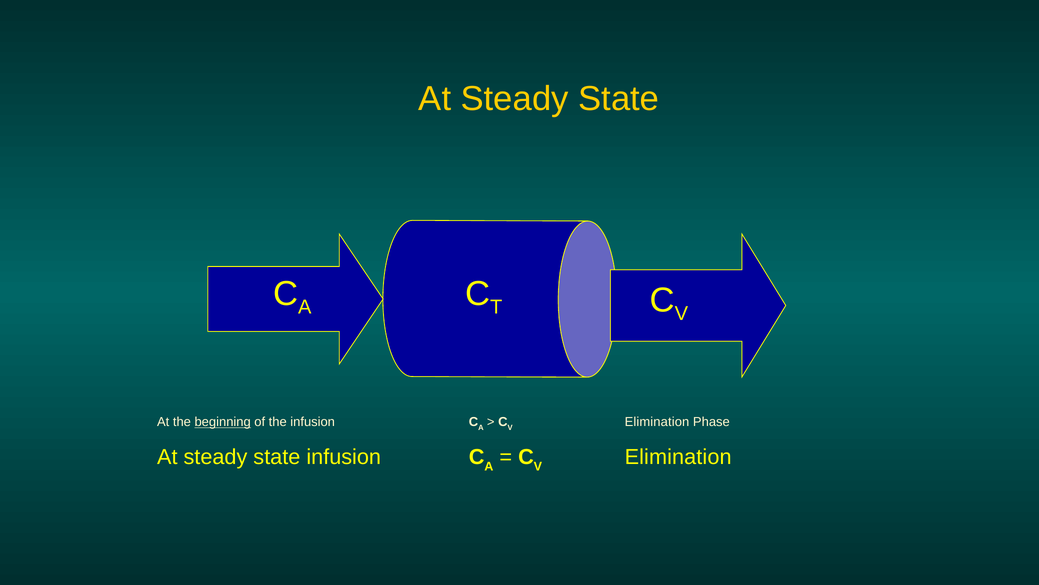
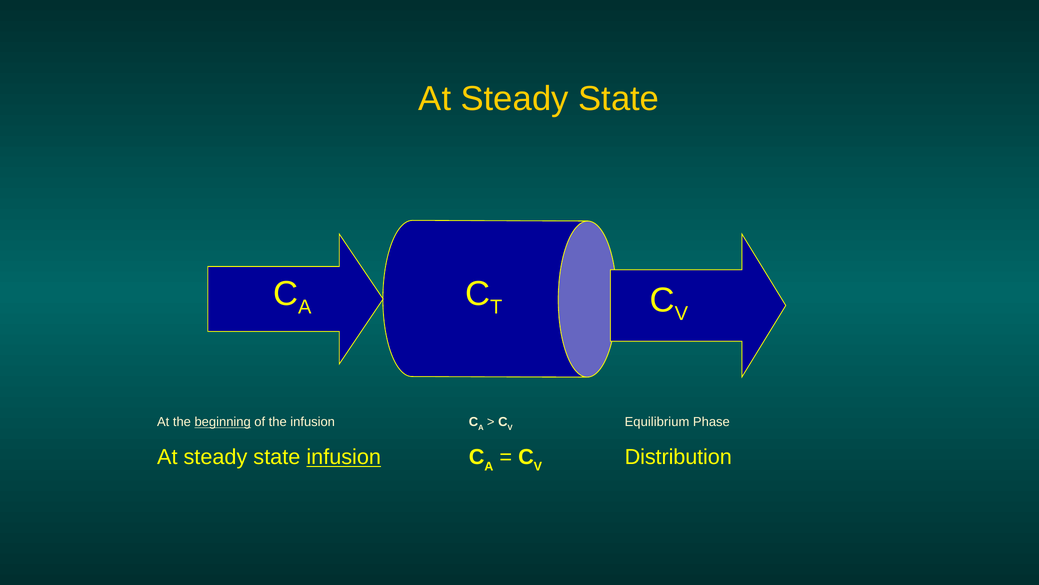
Elimination at (657, 422): Elimination -> Equilibrium
infusion at (344, 457) underline: none -> present
Elimination at (678, 457): Elimination -> Distribution
